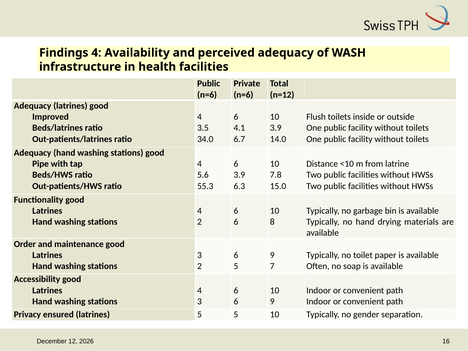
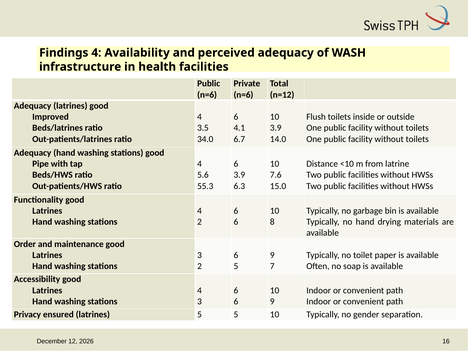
7.8: 7.8 -> 7.6
